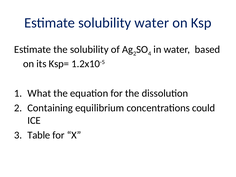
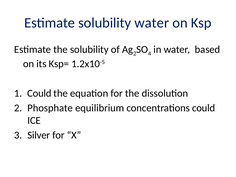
What at (39, 93): What -> Could
Containing: Containing -> Phosphate
Table: Table -> Silver
